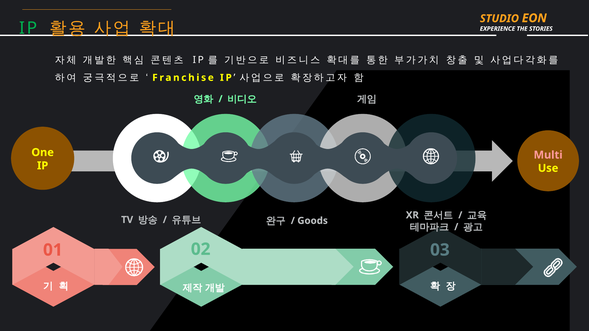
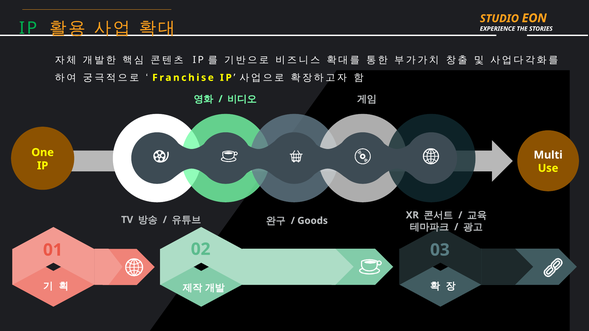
Multi colour: pink -> white
